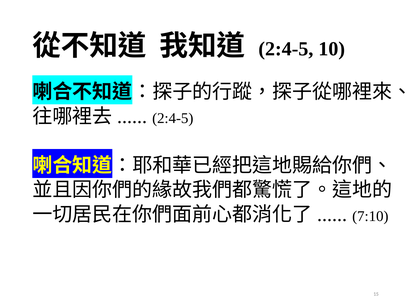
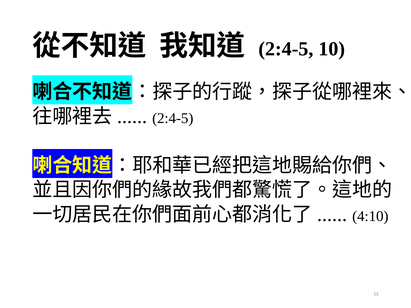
7:10: 7:10 -> 4:10
